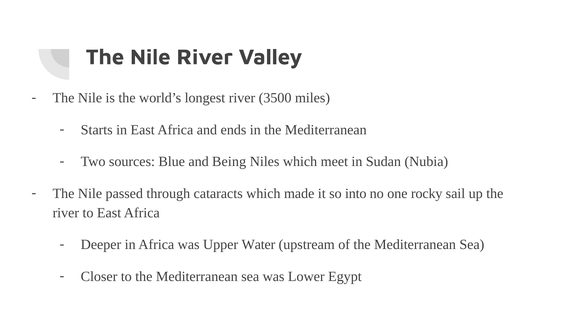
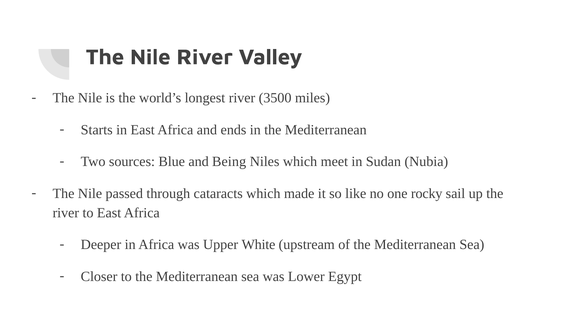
into: into -> like
Water: Water -> White
